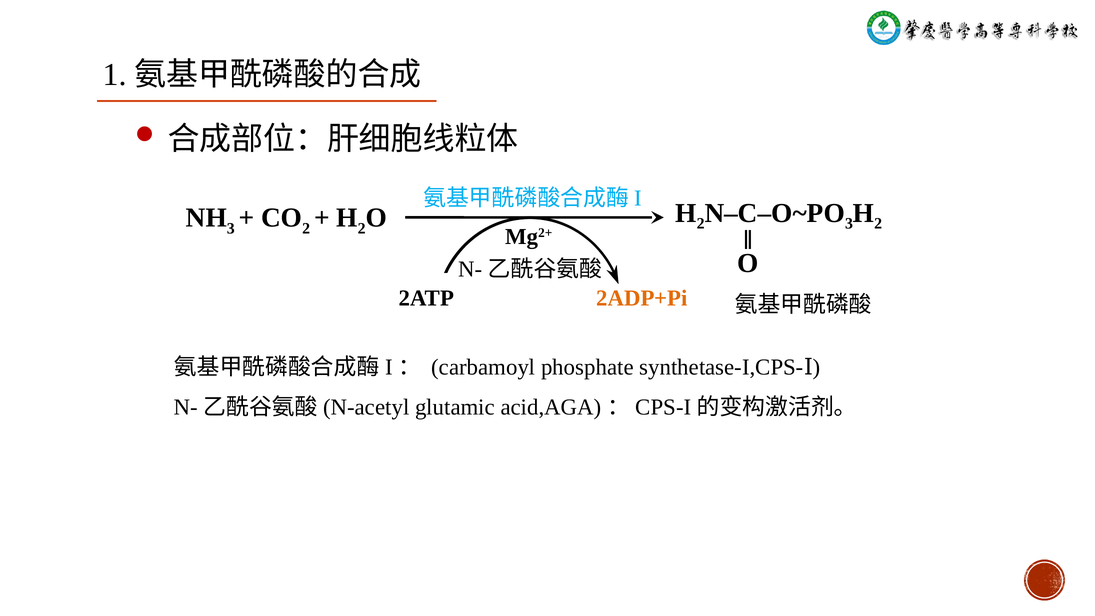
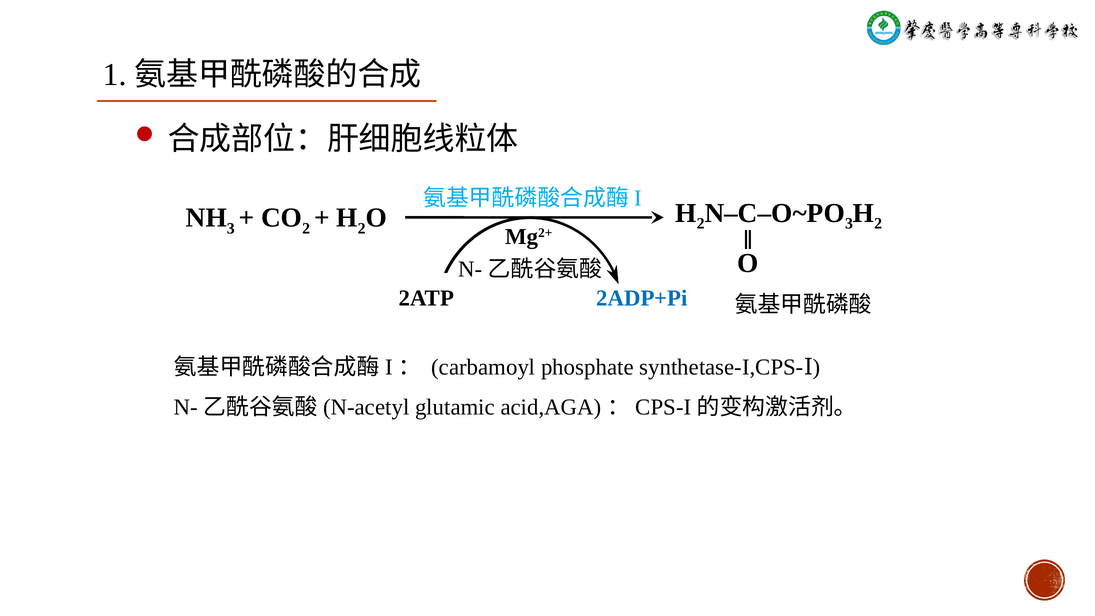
2ADP+Pi colour: orange -> blue
